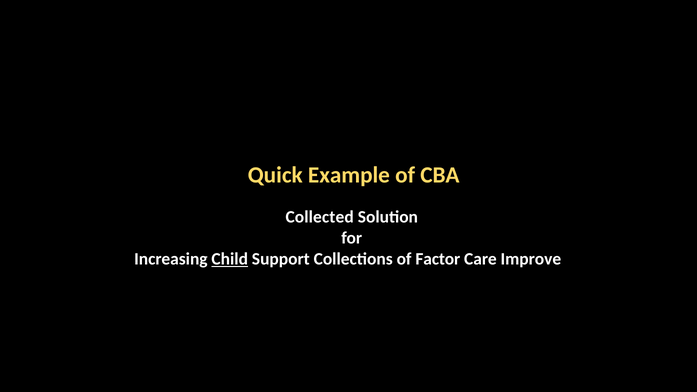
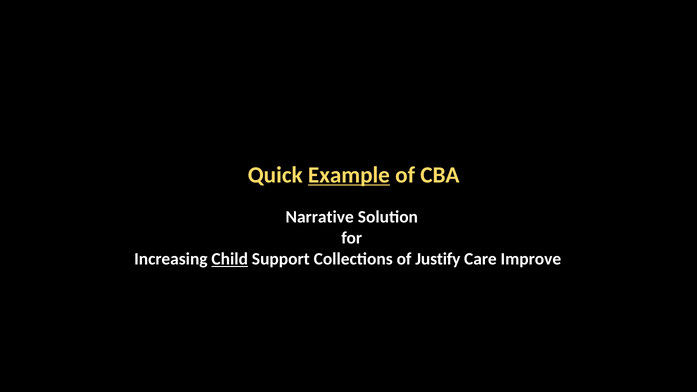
Example underline: none -> present
Collected: Collected -> Narrative
Factor: Factor -> Justify
